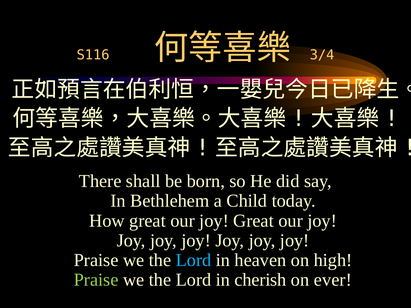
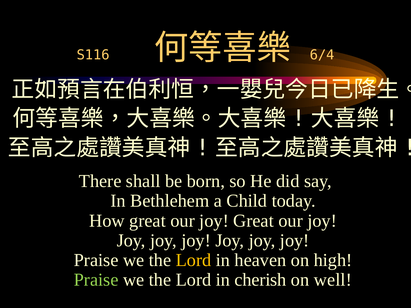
3/4: 3/4 -> 6/4
Lord at (194, 260) colour: light blue -> yellow
ever: ever -> well
